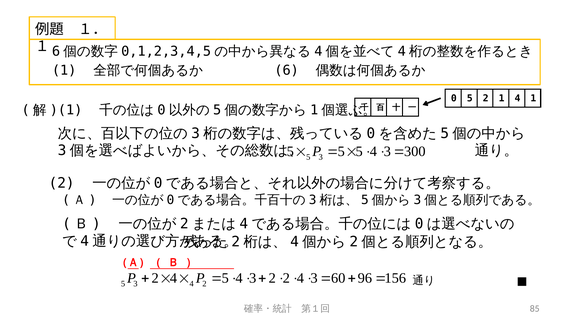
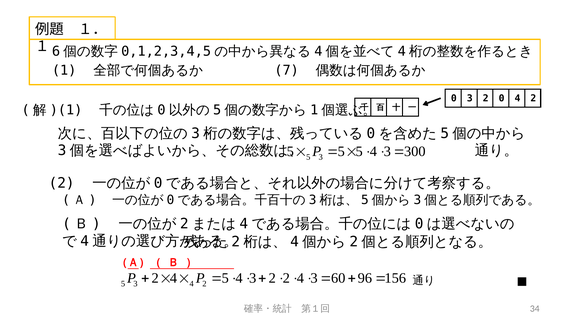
6: 6 -> 7
0 5: 5 -> 3
2 1: 1 -> 0
1 at (533, 98): 1 -> 2
85: 85 -> 34
